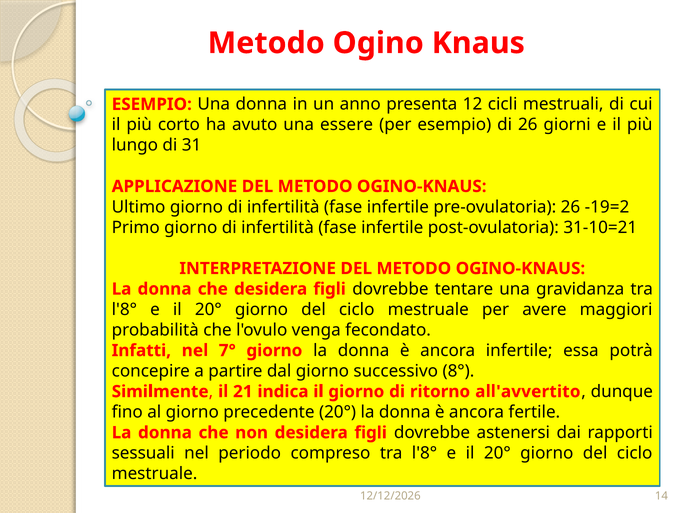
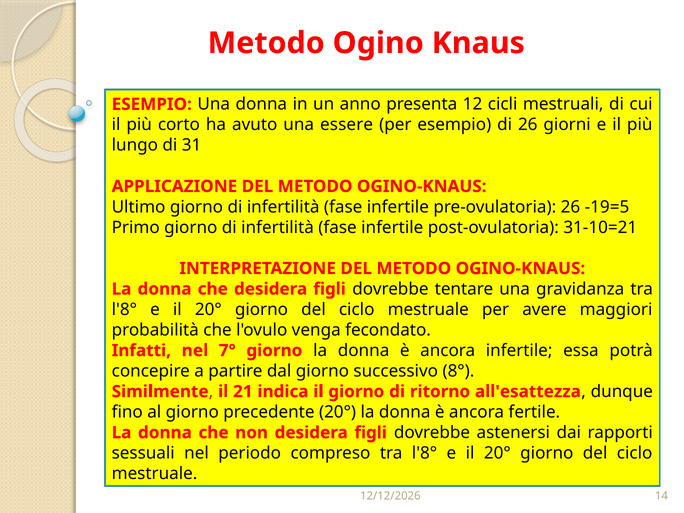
-19=2: -19=2 -> -19=5
all'avvertito: all'avvertito -> all'esattezza
